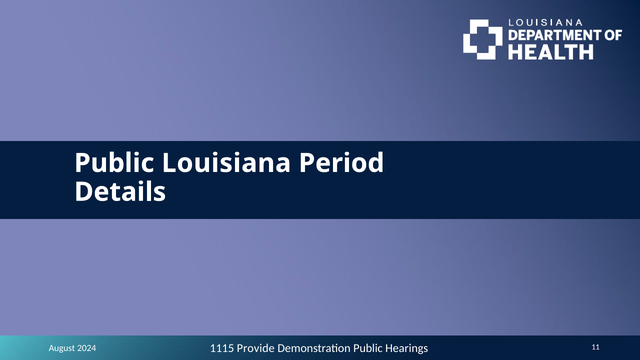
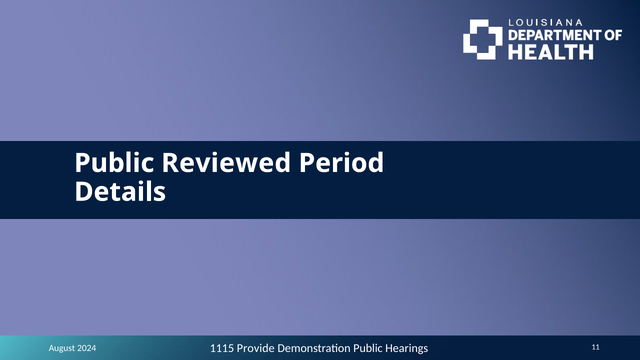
Louisiana: Louisiana -> Reviewed
